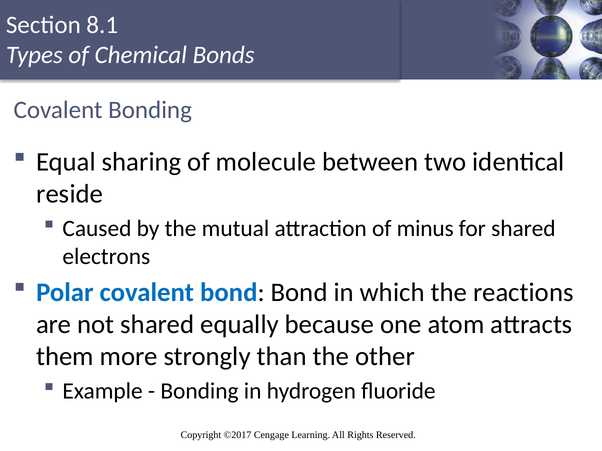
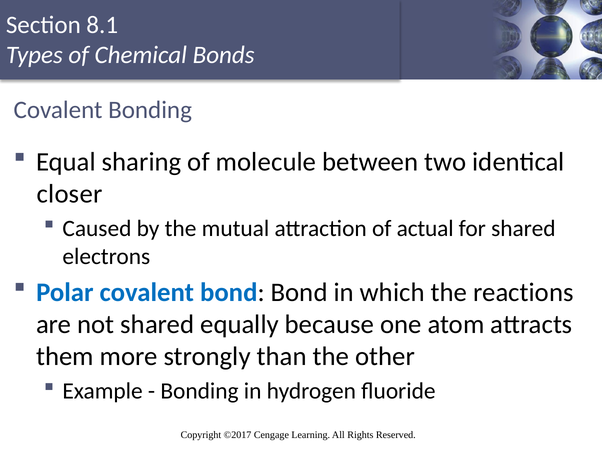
reside: reside -> closer
minus: minus -> actual
